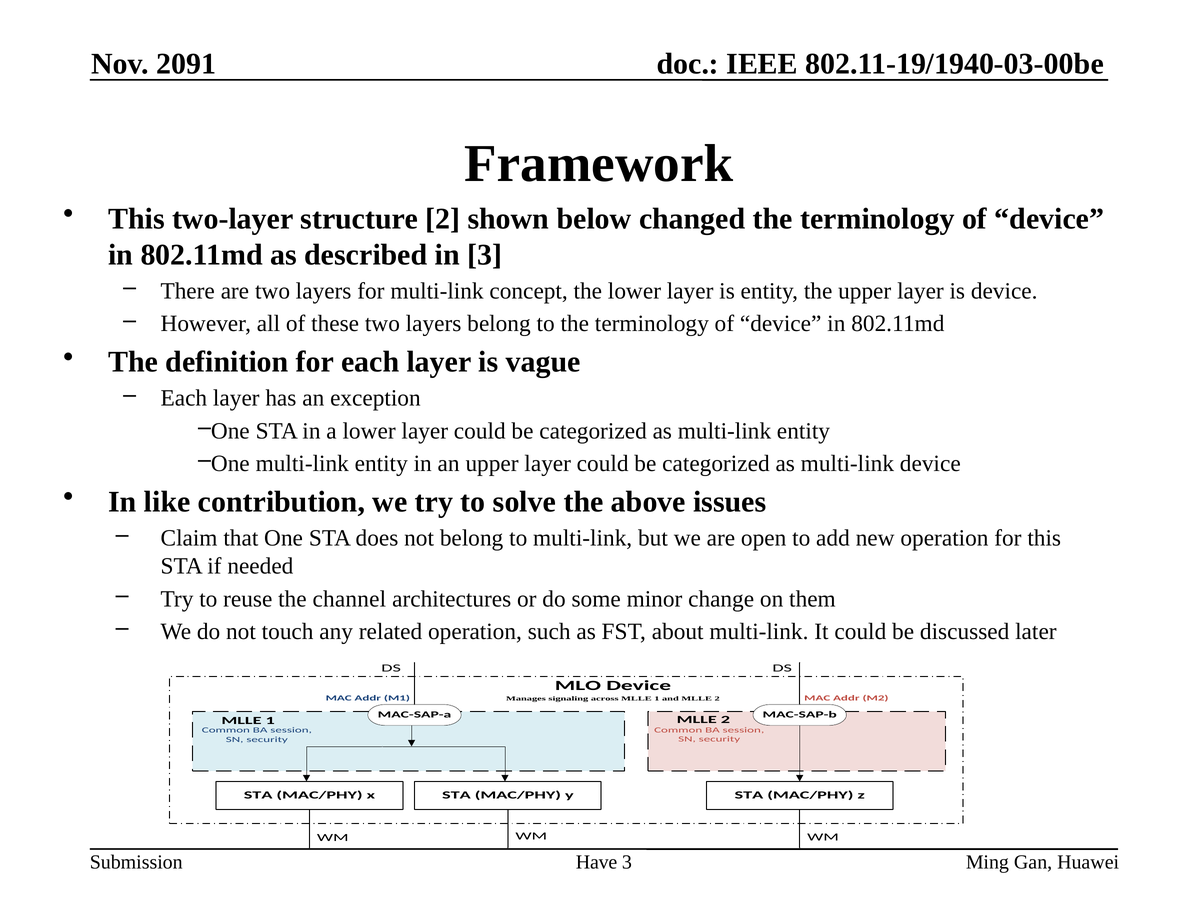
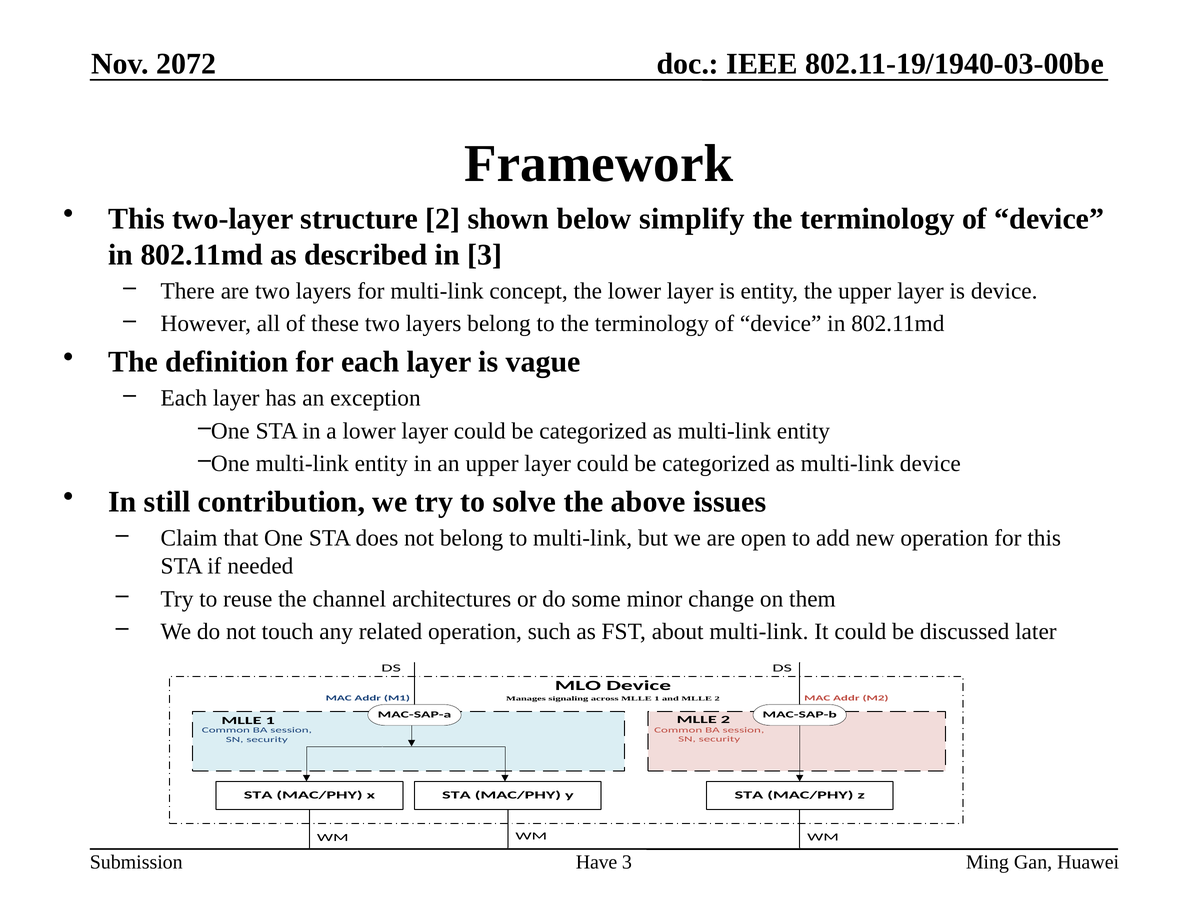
2091: 2091 -> 2072
changed: changed -> simplify
like: like -> still
